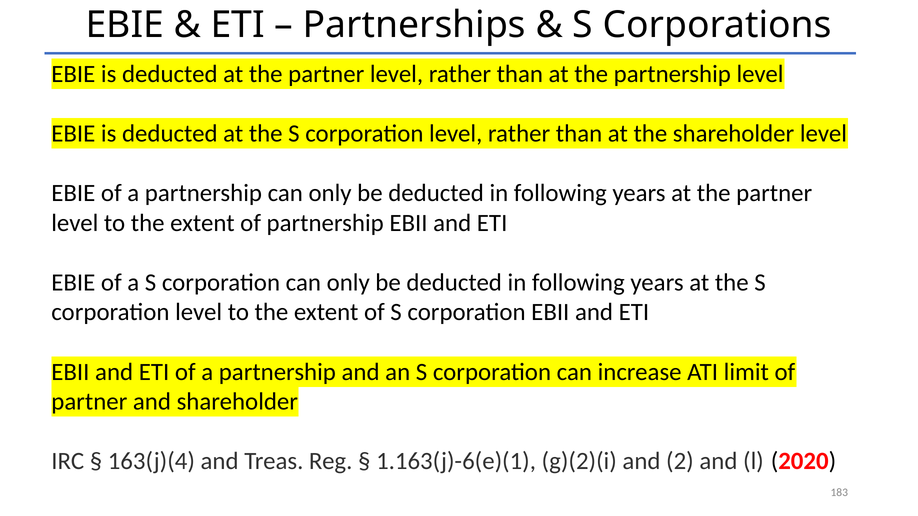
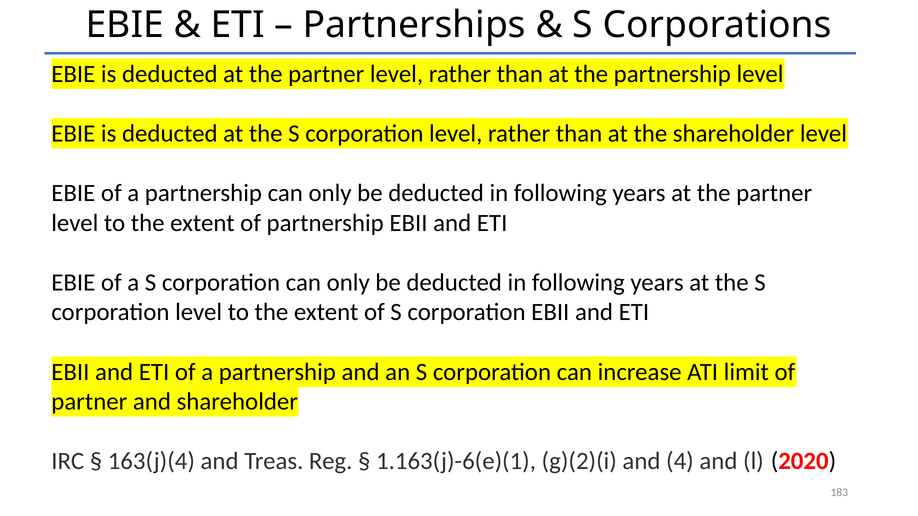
2: 2 -> 4
